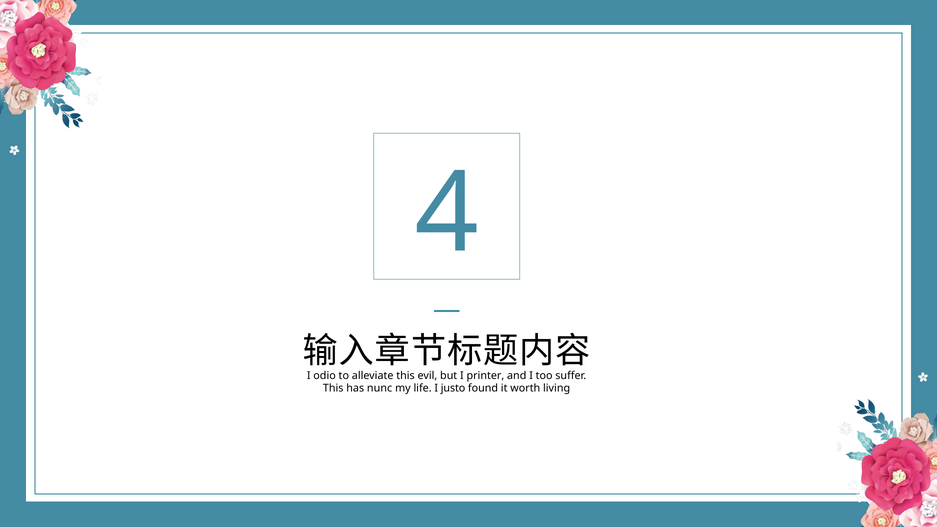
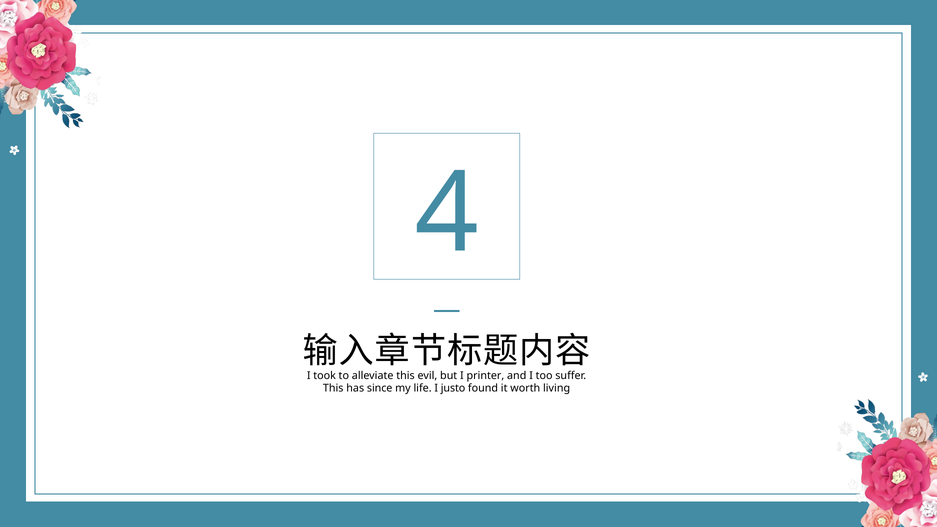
odio: odio -> took
nunc: nunc -> since
